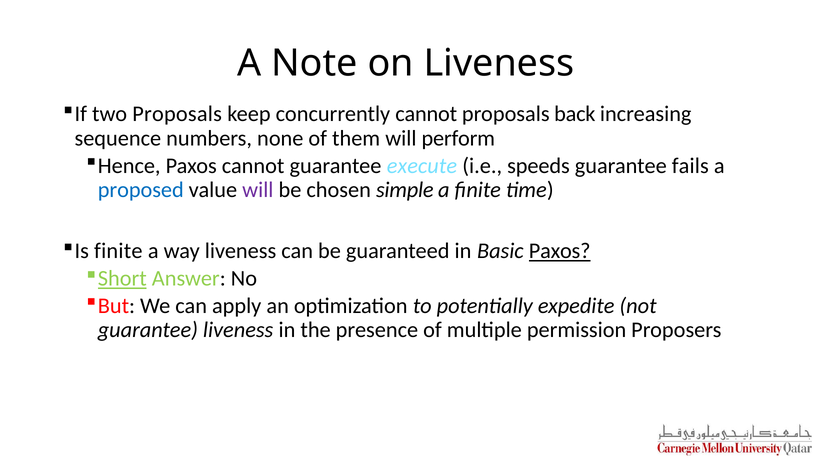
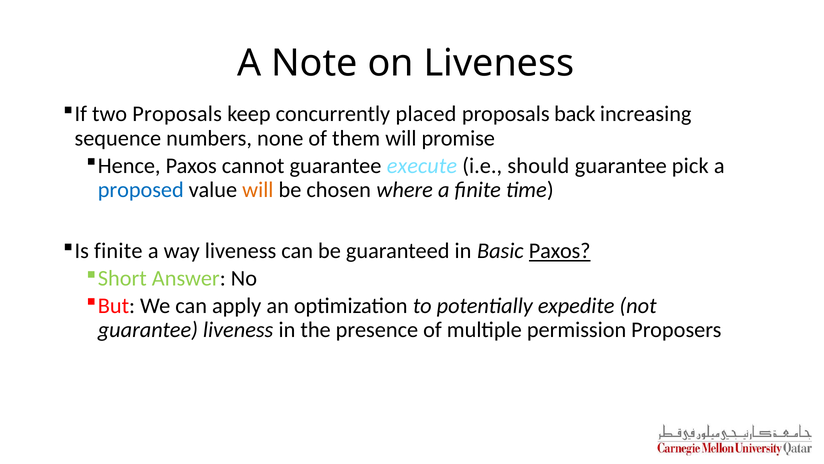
concurrently cannot: cannot -> placed
perform: perform -> promise
speeds: speeds -> should
fails: fails -> pick
will at (258, 190) colour: purple -> orange
simple: simple -> where
Short underline: present -> none
